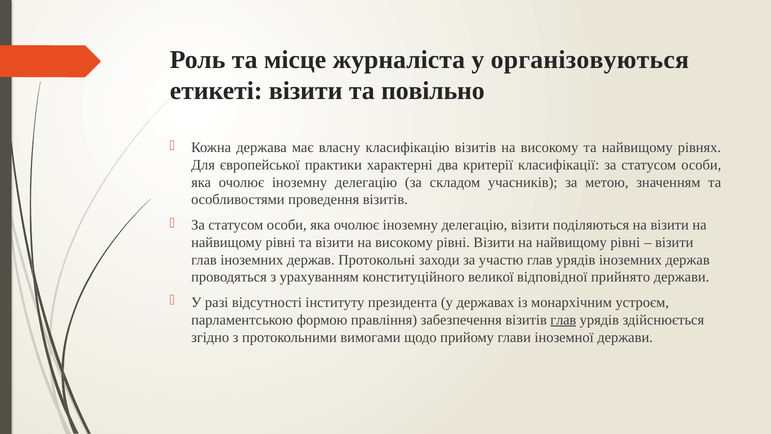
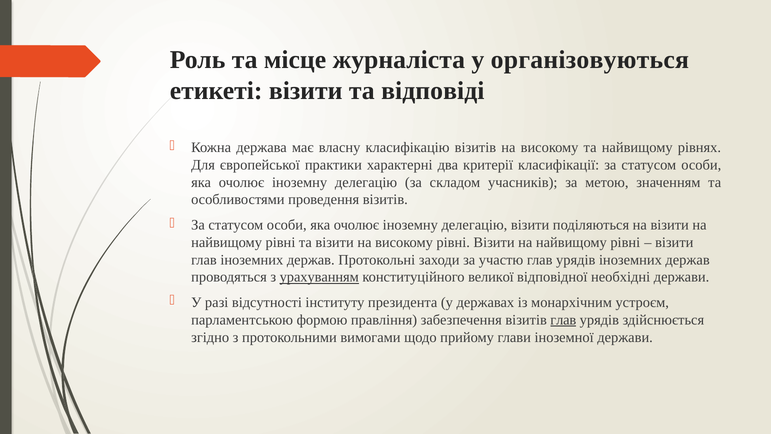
повільно: повільно -> відповіді
урахуванням underline: none -> present
прийнято: прийнято -> необхідні
